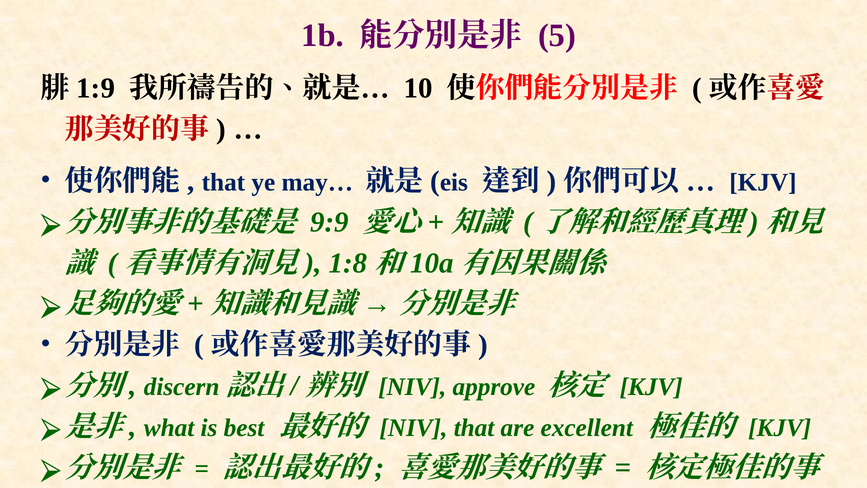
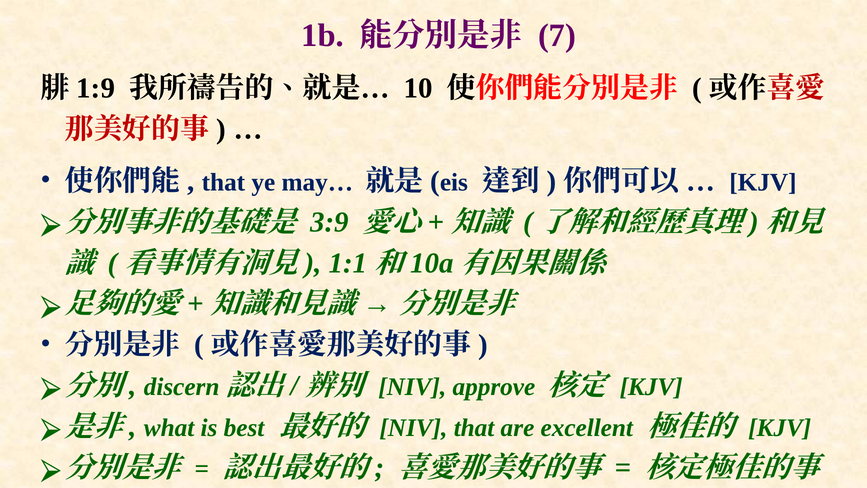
5: 5 -> 7
9:9: 9:9 -> 3:9
1:8: 1:8 -> 1:1
